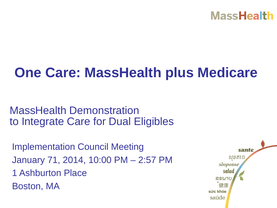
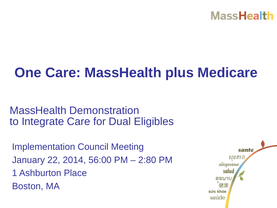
71: 71 -> 22
10:00: 10:00 -> 56:00
2:57: 2:57 -> 2:80
